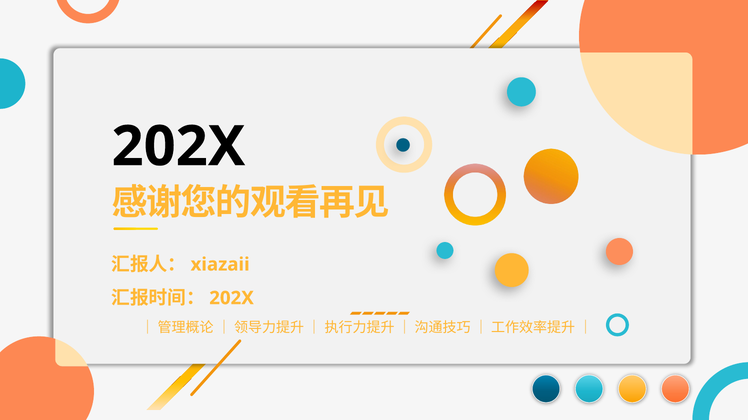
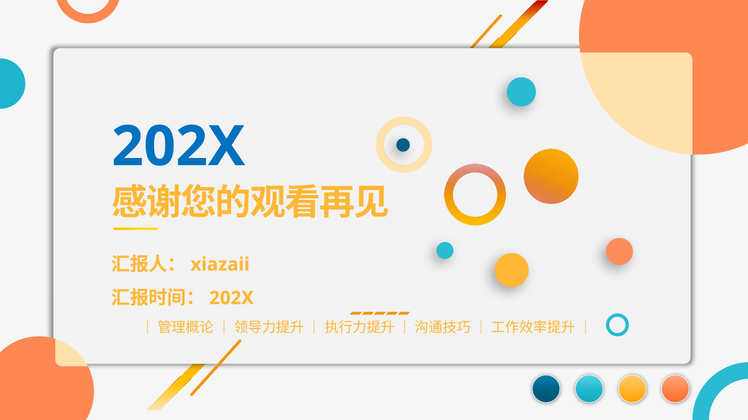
202X at (178, 147) colour: black -> blue
